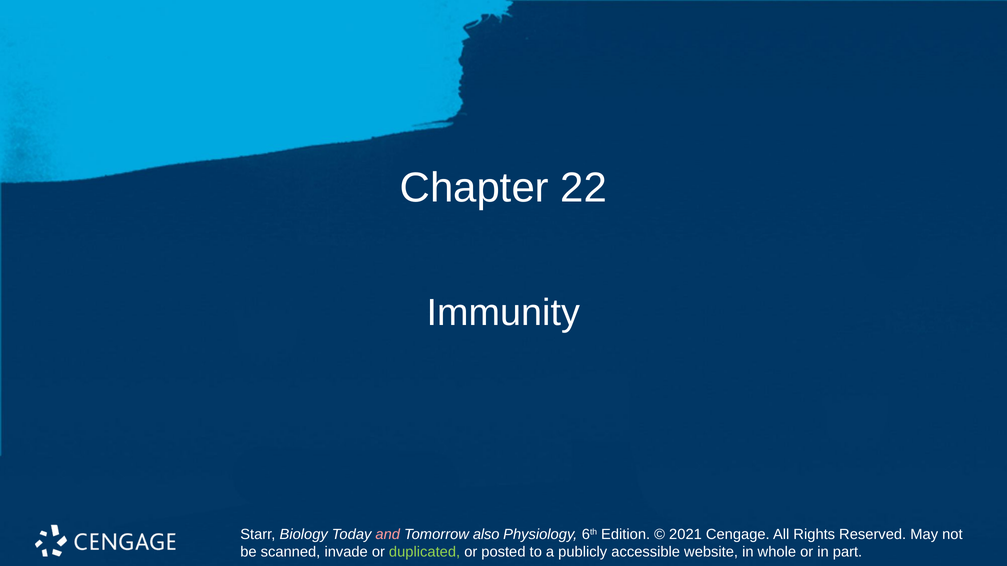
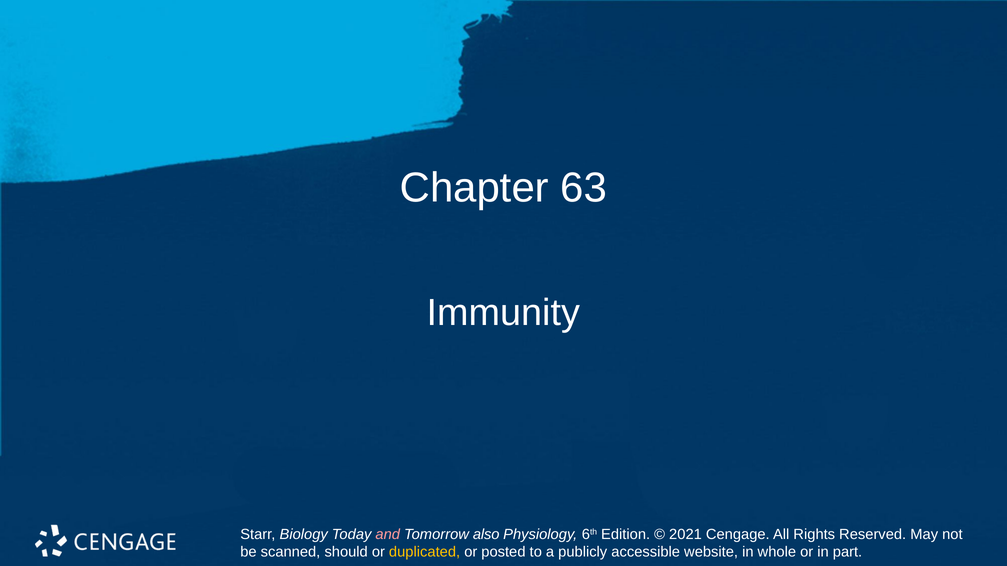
22: 22 -> 63
invade: invade -> should
duplicated colour: light green -> yellow
